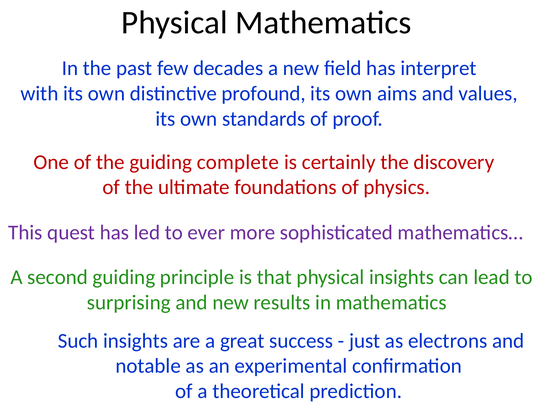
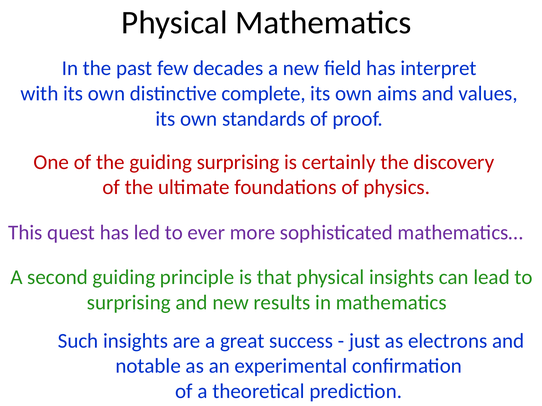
profound: profound -> complete
guiding complete: complete -> surprising
